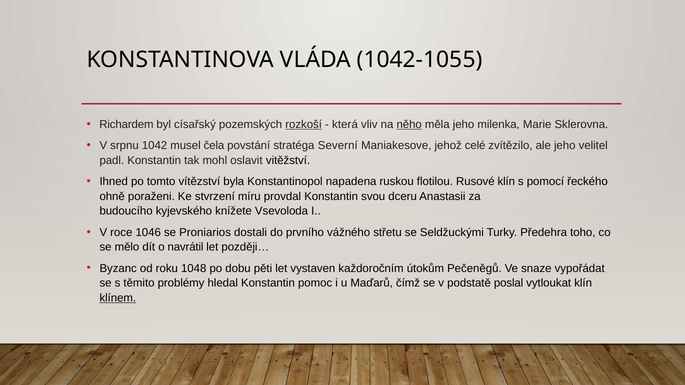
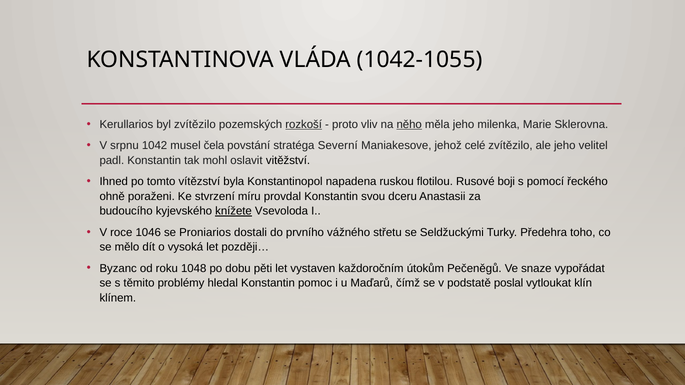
Richardem: Richardem -> Kerullarios
byl císařský: císařský -> zvítězilo
která: která -> proto
Rusové klín: klín -> boji
knížete underline: none -> present
navrátil: navrátil -> vysoká
klínem underline: present -> none
